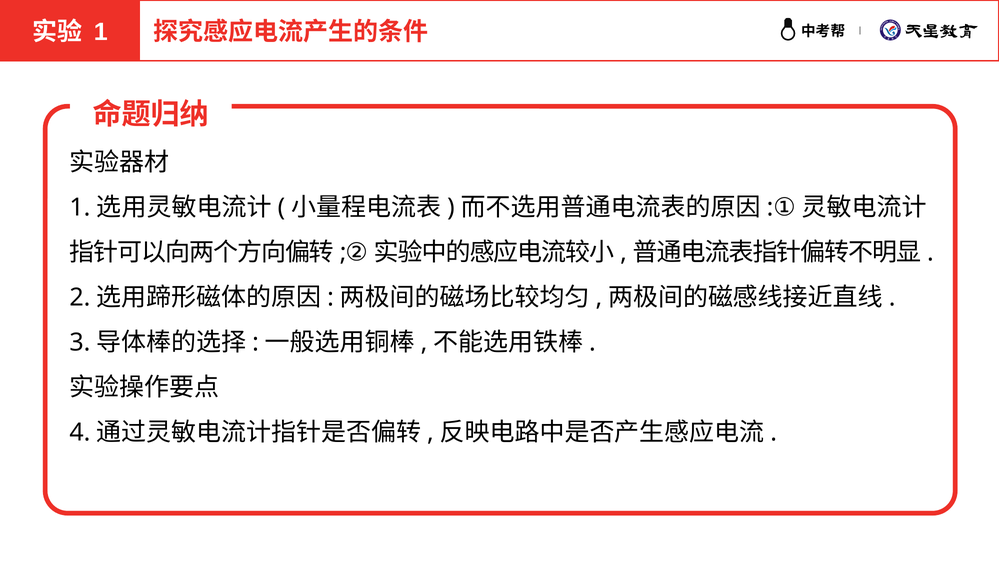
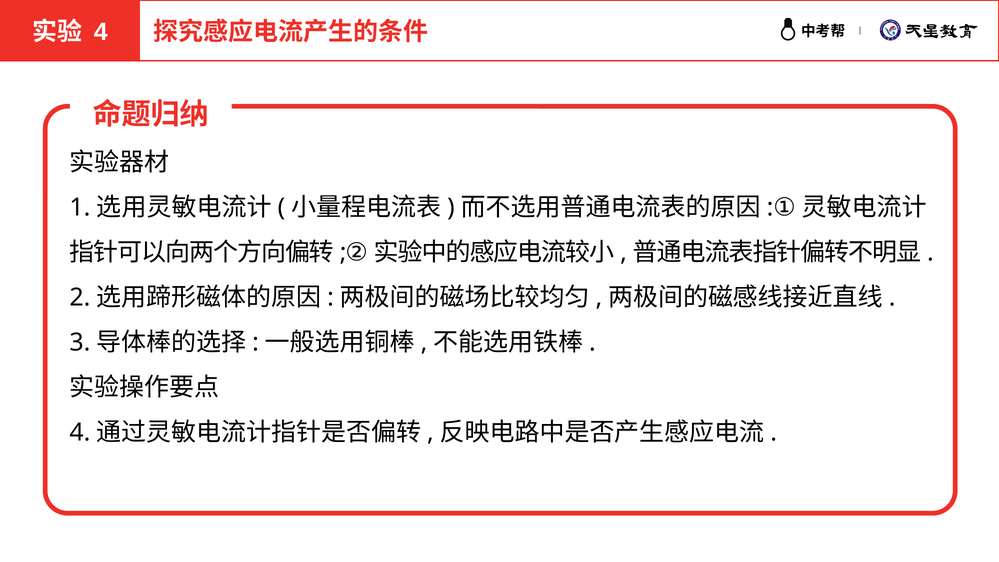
1 at (101, 32): 1 -> 4
